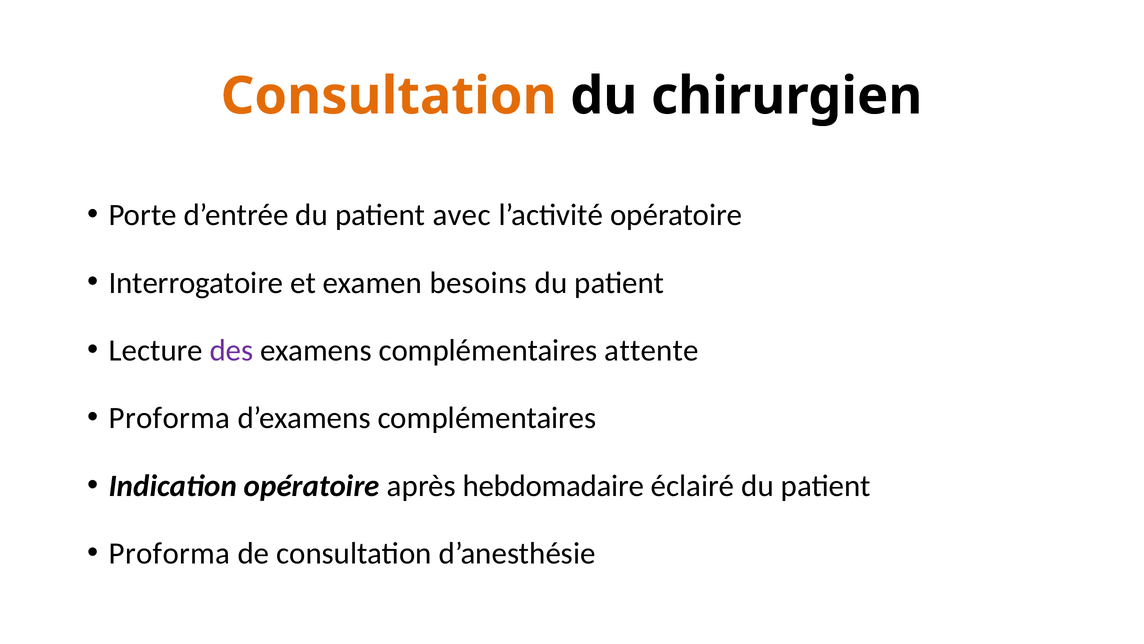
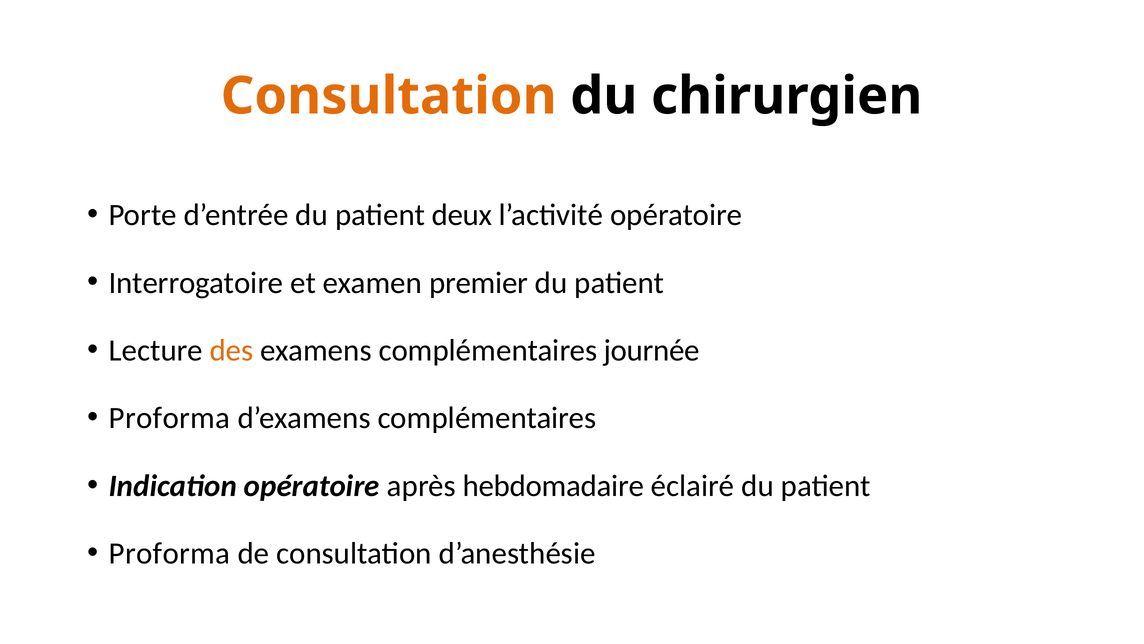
avec: avec -> deux
besoins: besoins -> premier
des colour: purple -> orange
attente: attente -> journée
